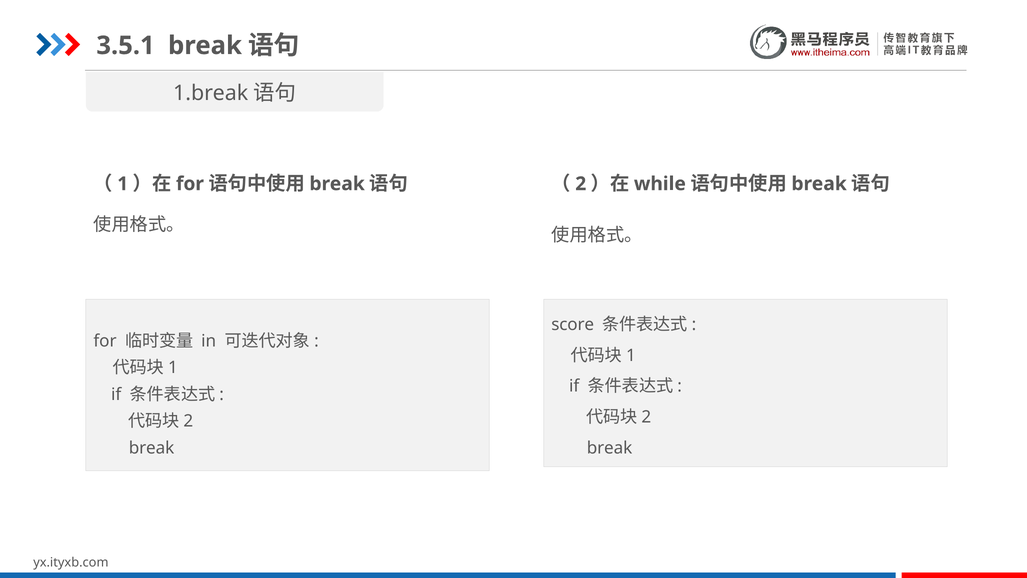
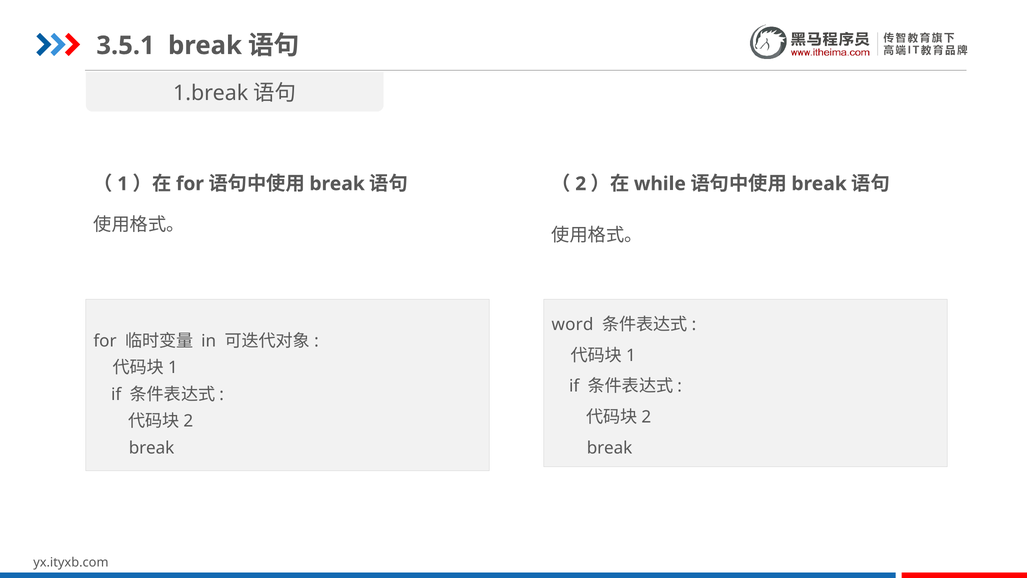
score: score -> word
